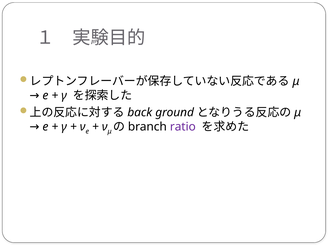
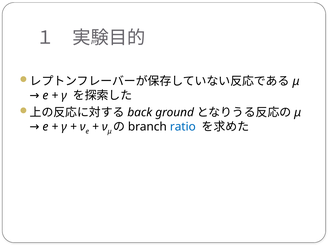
ratio colour: purple -> blue
